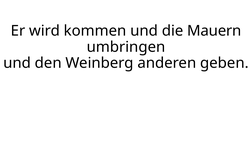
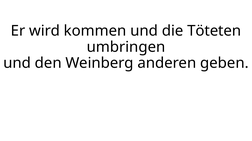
Mauern: Mauern -> Töteten
